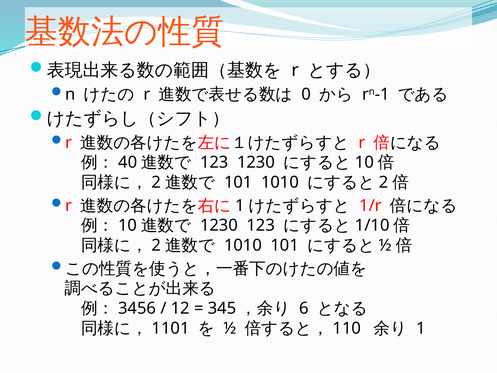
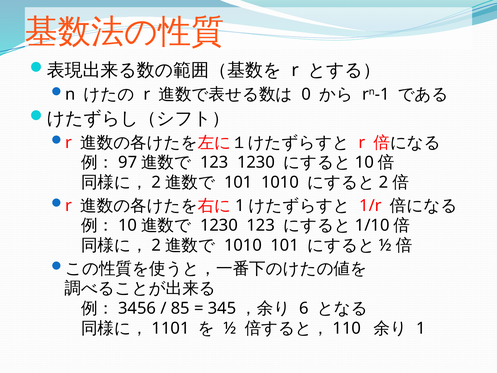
40: 40 -> 97
12: 12 -> 85
